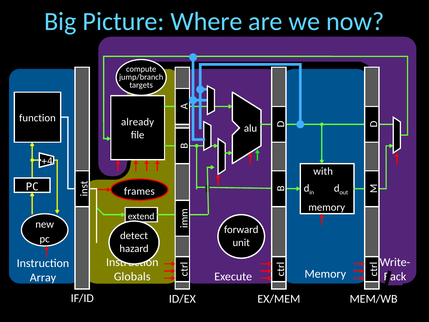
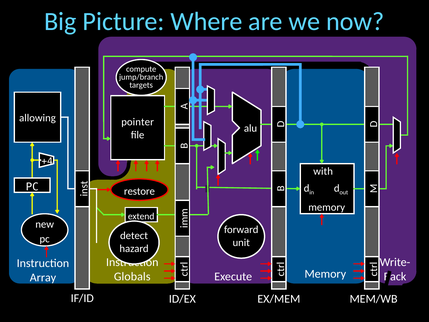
function: function -> allowing
already: already -> pointer
frames: frames -> restore
